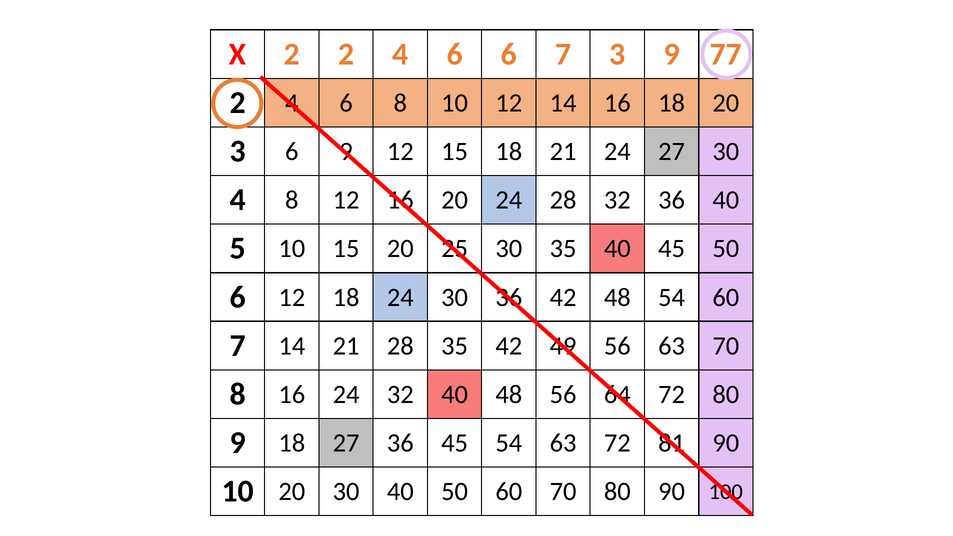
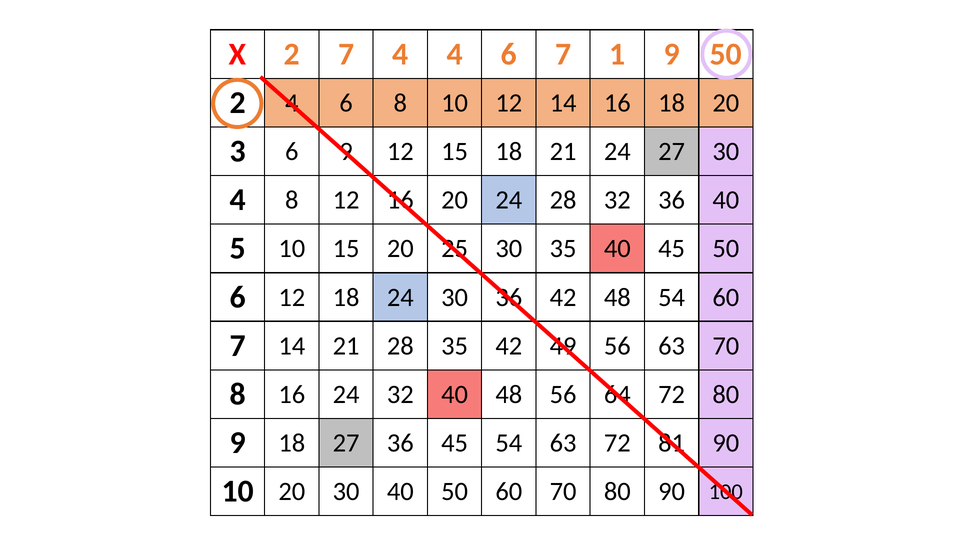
2 2: 2 -> 7
6 at (455, 54): 6 -> 4
7 3: 3 -> 1
9 77: 77 -> 50
